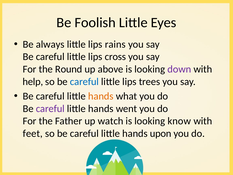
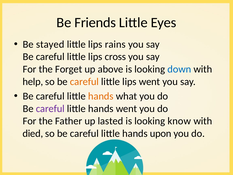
Foolish: Foolish -> Friends
always: always -> stayed
Round: Round -> Forget
down colour: purple -> blue
careful at (84, 82) colour: blue -> orange
lips trees: trees -> went
watch: watch -> lasted
feet: feet -> died
